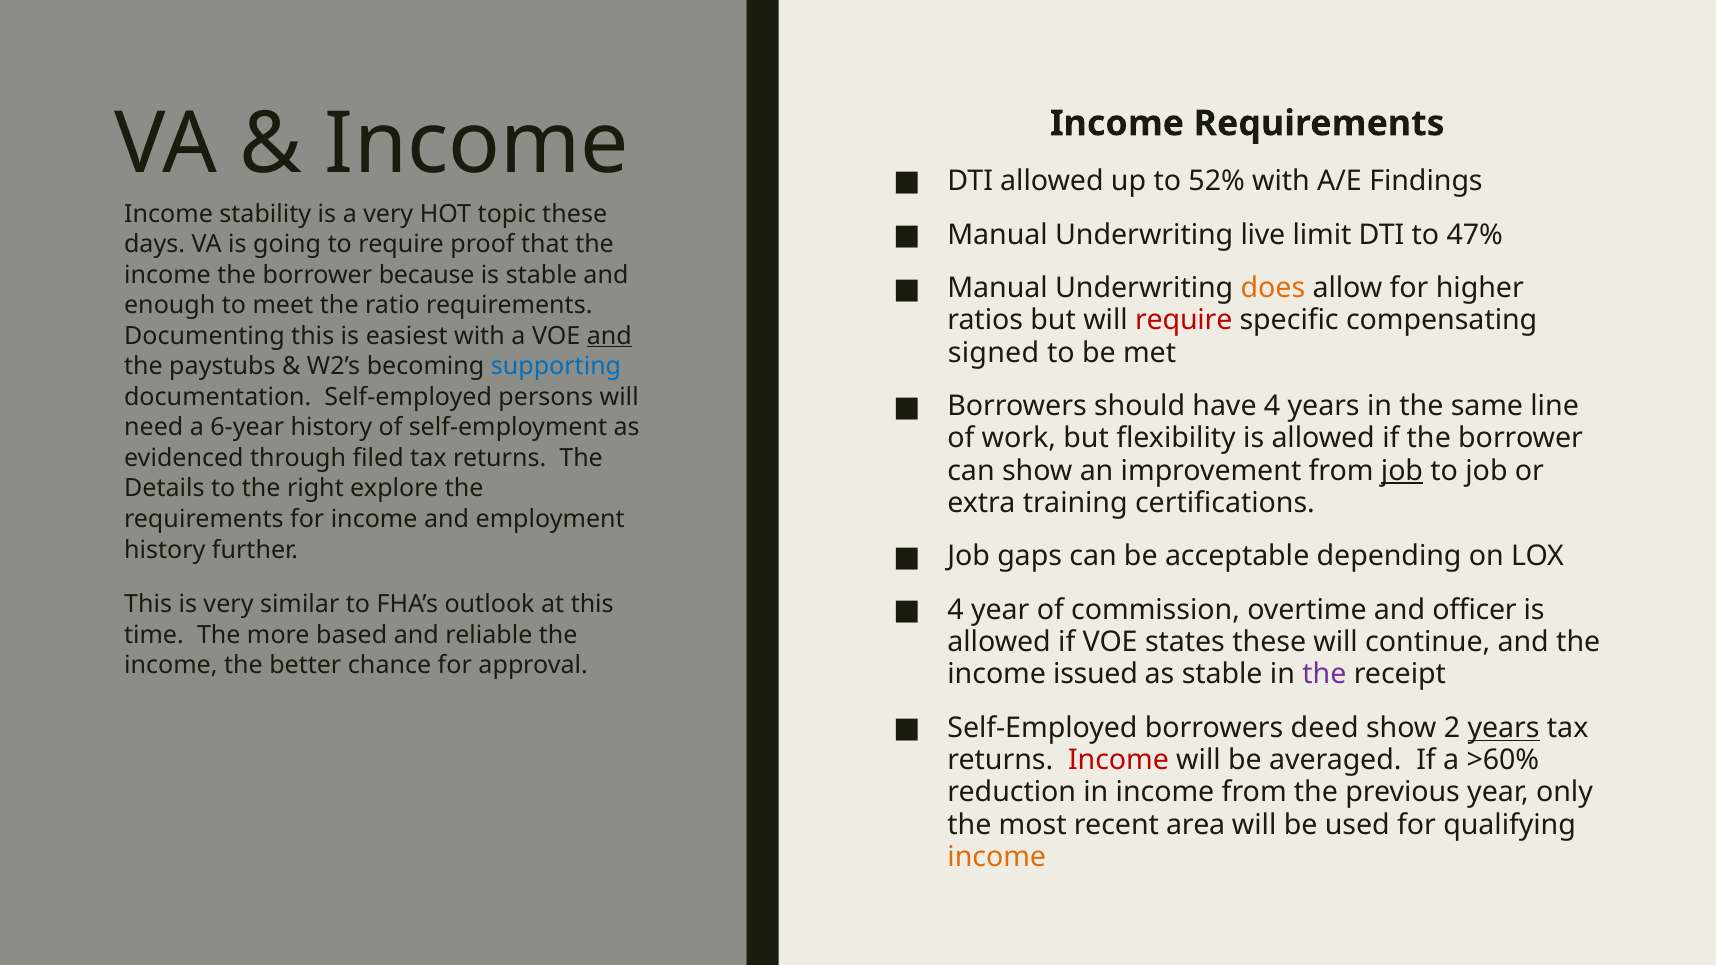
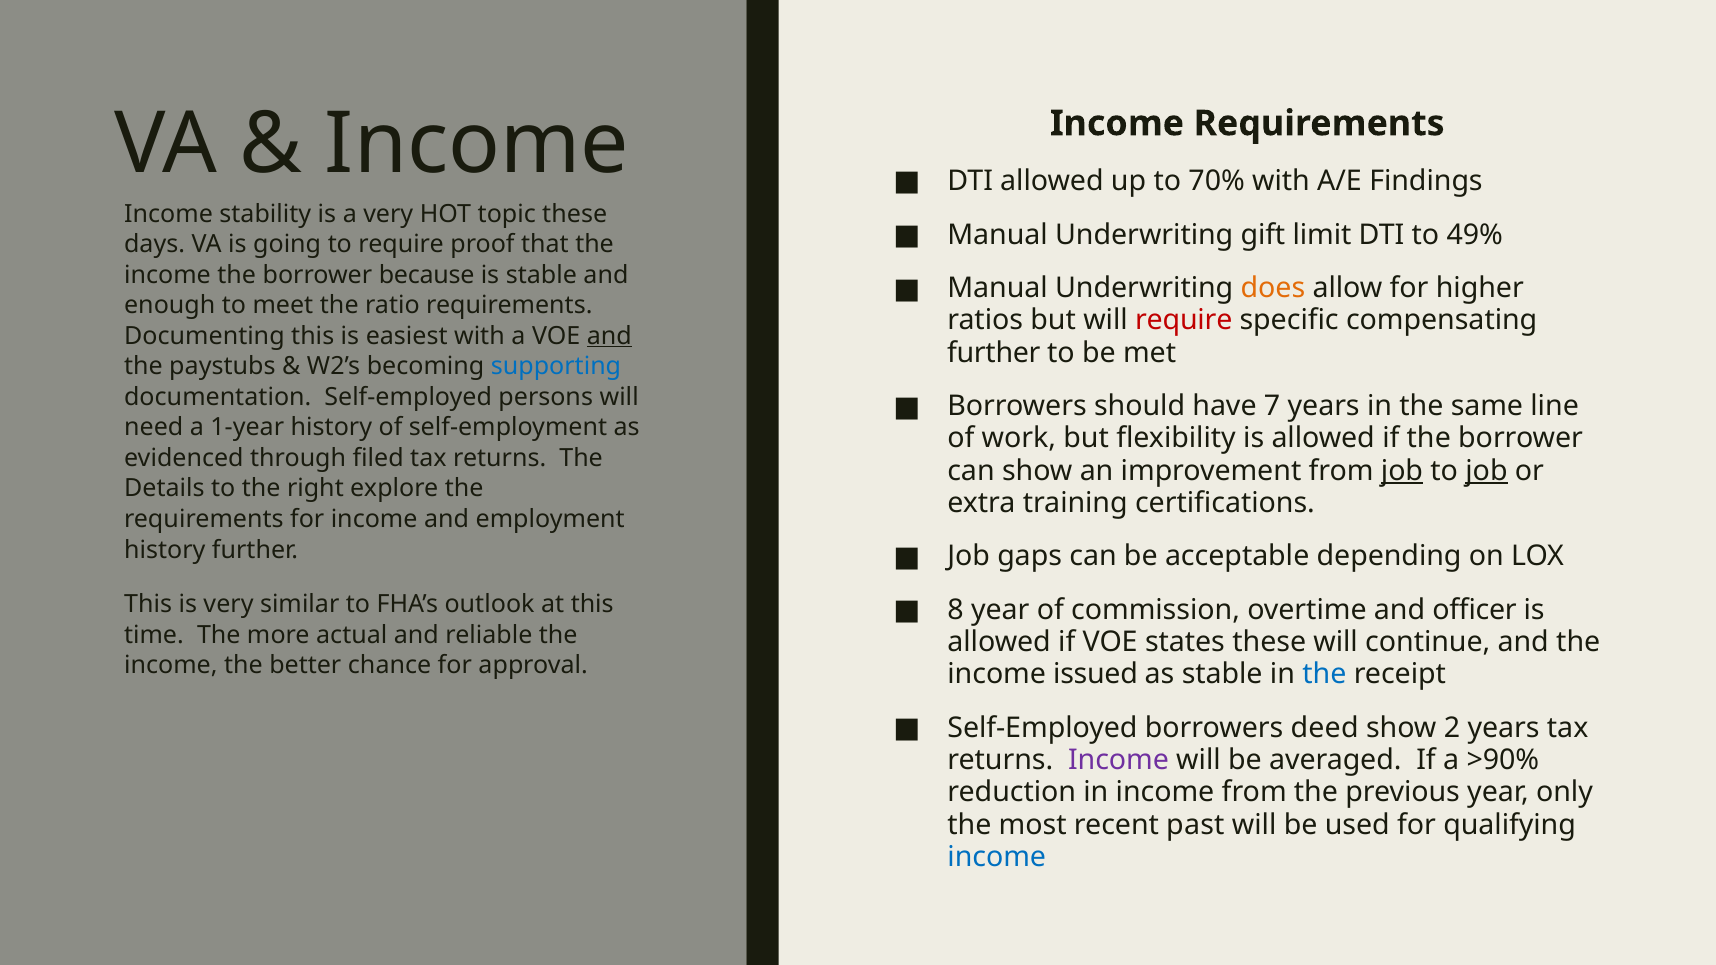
52%: 52% -> 70%
live: live -> gift
47%: 47% -> 49%
signed at (993, 353): signed -> further
have 4: 4 -> 7
6-year: 6-year -> 1-year
job at (1486, 471) underline: none -> present
4 at (956, 610): 4 -> 8
based: based -> actual
the at (1324, 675) colour: purple -> blue
years at (1504, 728) underline: present -> none
Income at (1119, 760) colour: red -> purple
>60%: >60% -> >90%
area: area -> past
income at (997, 857) colour: orange -> blue
